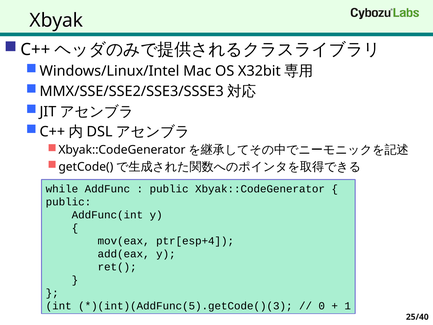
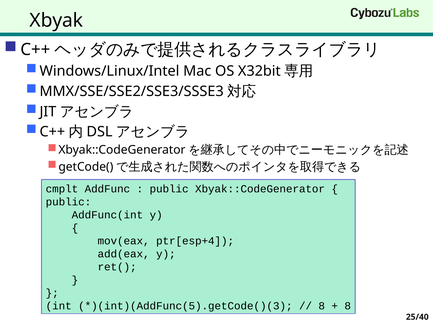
while: while -> cmplt
0 at (322, 306): 0 -> 8
1 at (348, 306): 1 -> 8
